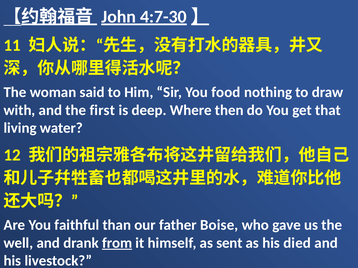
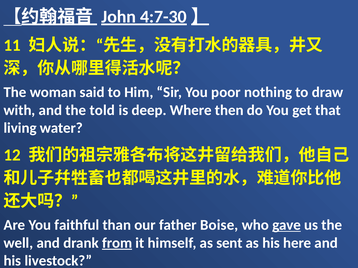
food: food -> poor
first: first -> told
gave underline: none -> present
died: died -> here
